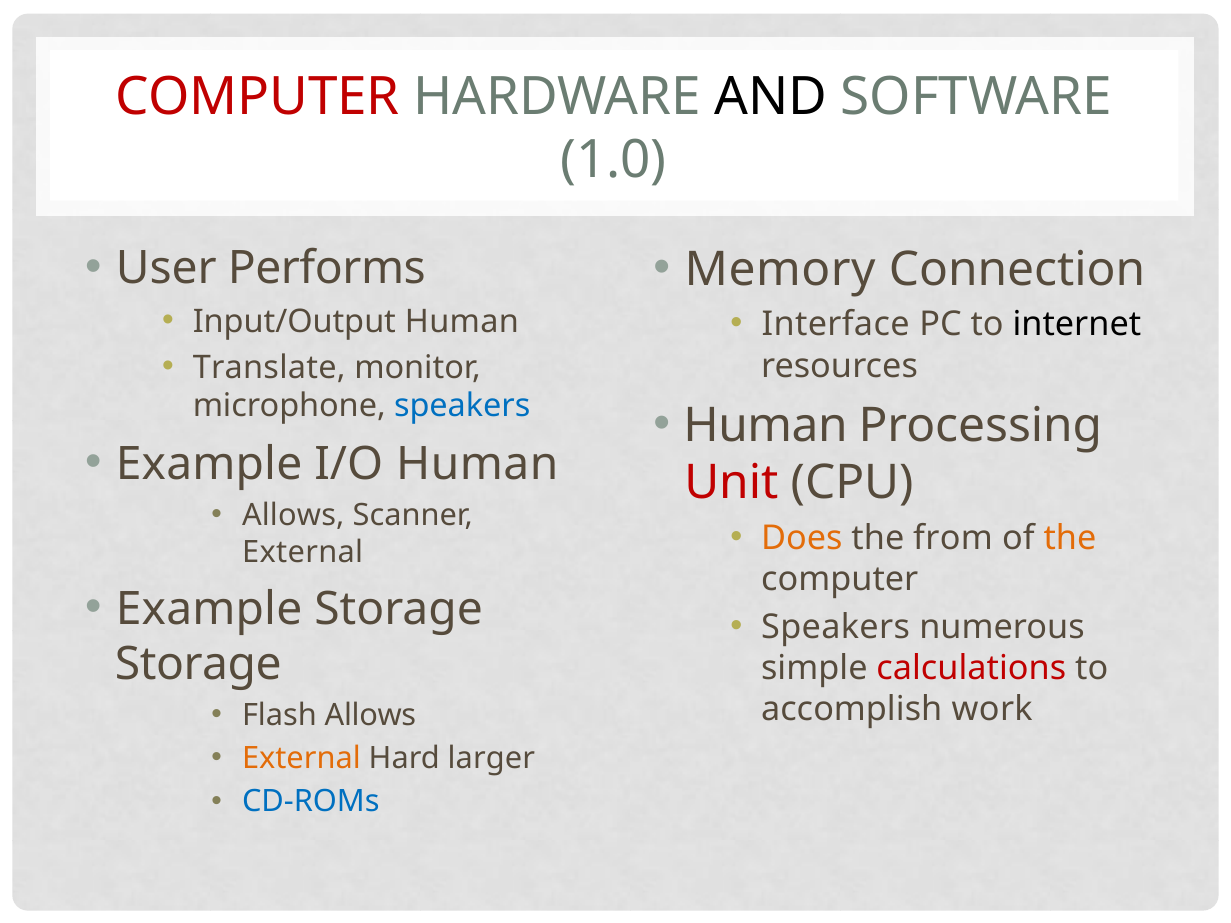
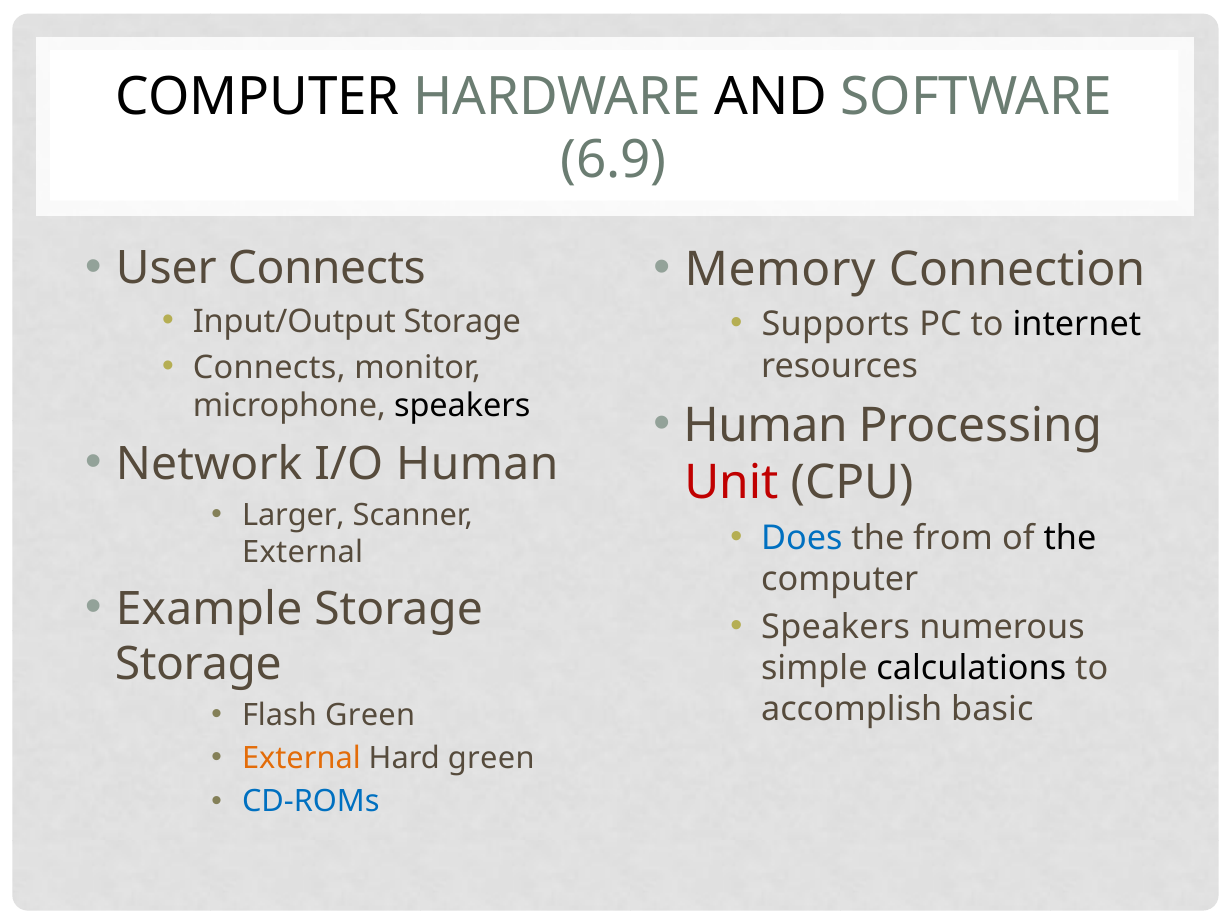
COMPUTER at (257, 97) colour: red -> black
1.0: 1.0 -> 6.9
User Performs: Performs -> Connects
Input/Output Human: Human -> Storage
Interface: Interface -> Supports
Translate at (269, 367): Translate -> Connects
speakers at (462, 406) colour: blue -> black
Example at (209, 464): Example -> Network
Allows at (293, 515): Allows -> Larger
Does colour: orange -> blue
the at (1070, 538) colour: orange -> black
calculations colour: red -> black
work: work -> basic
Flash Allows: Allows -> Green
Hard larger: larger -> green
